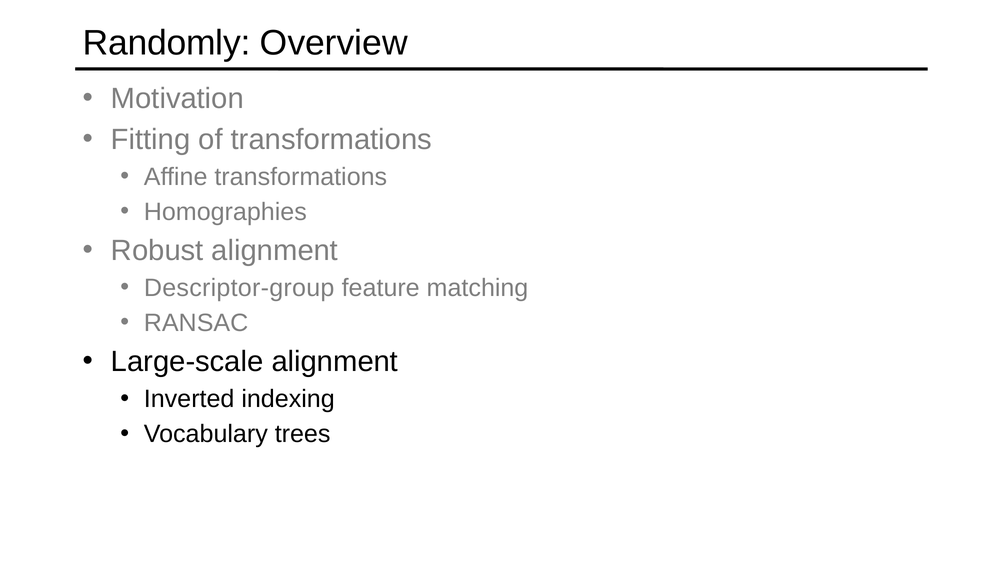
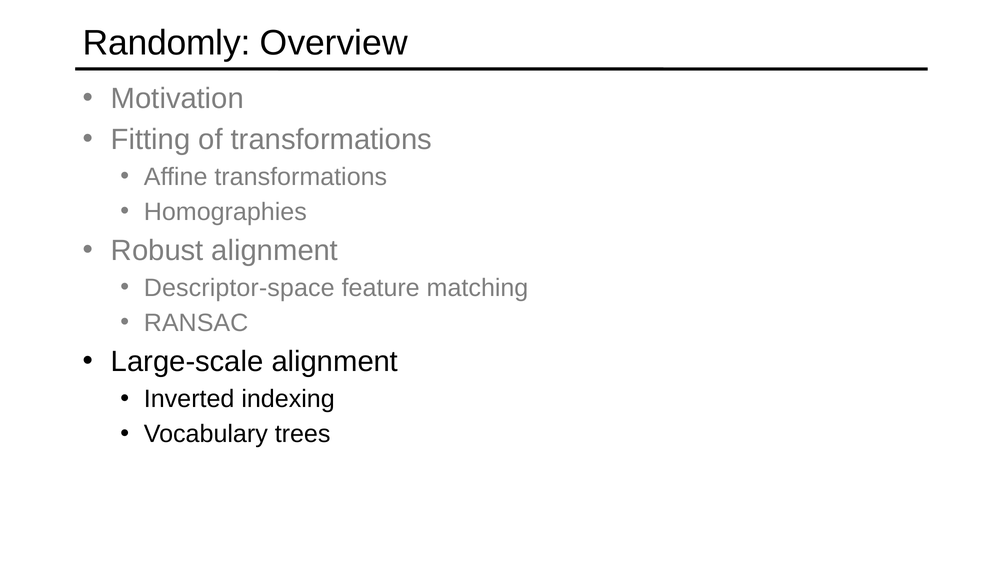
Descriptor-group: Descriptor-group -> Descriptor-space
